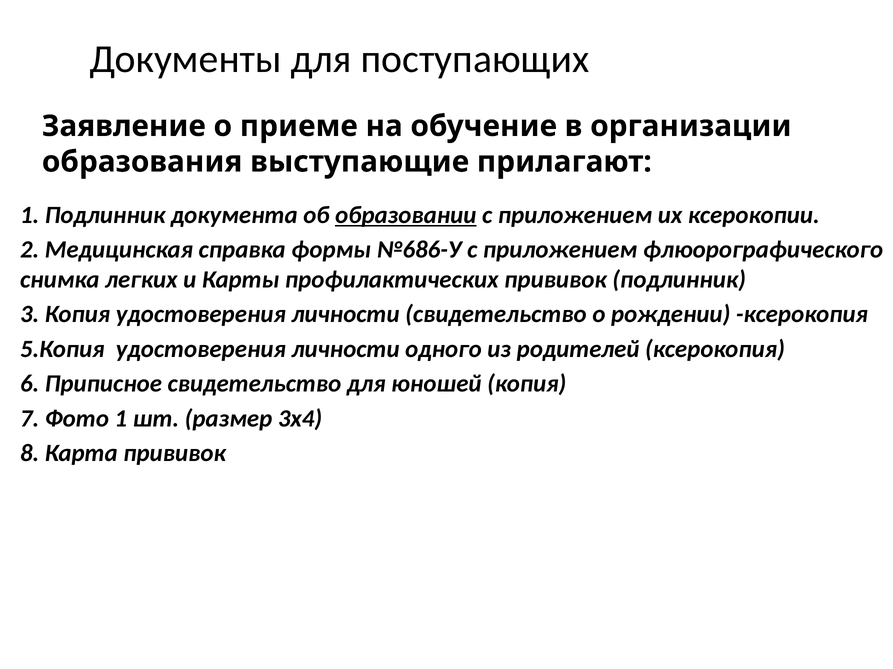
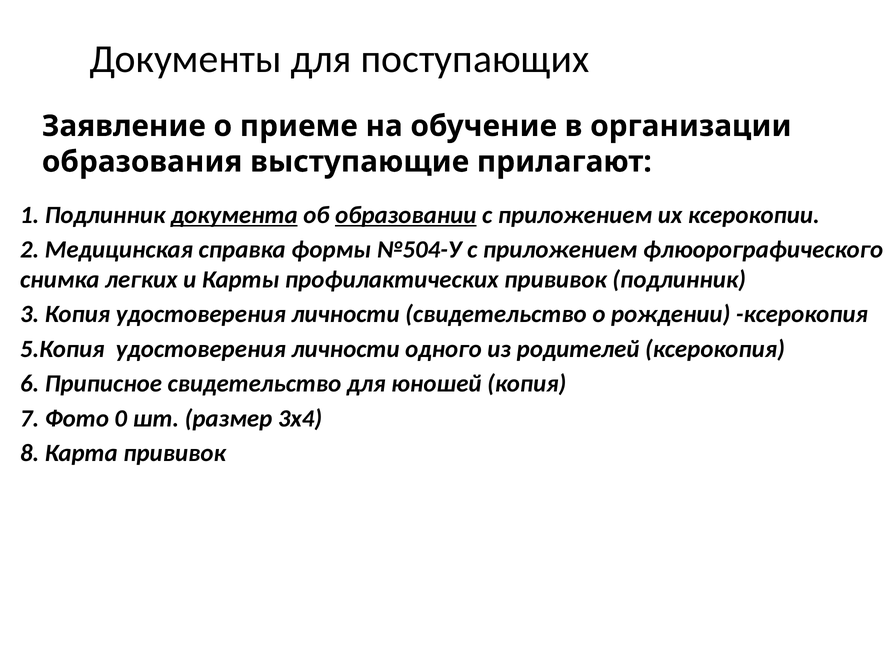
документа underline: none -> present
№686-У: №686-У -> №504-У
Фото 1: 1 -> 0
